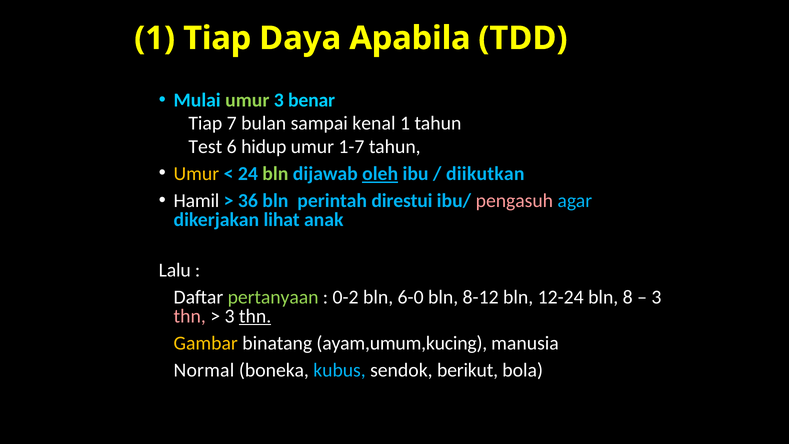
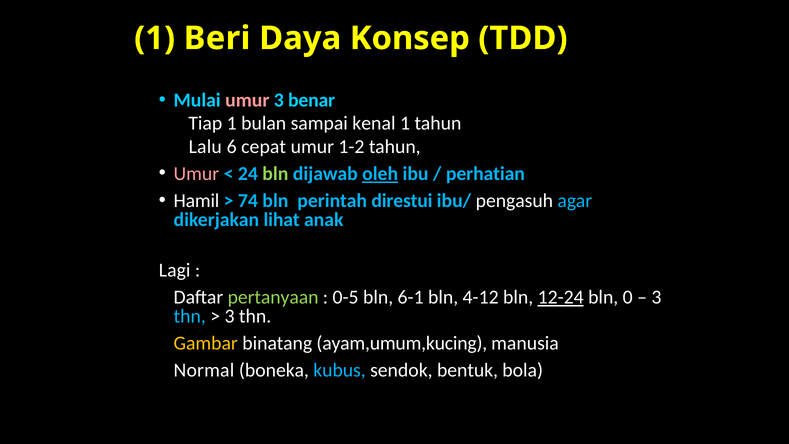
1 Tiap: Tiap -> Beri
Apabila: Apabila -> Konsep
umur at (247, 100) colour: light green -> pink
Tiap 7: 7 -> 1
Test: Test -> Lalu
hidup: hidup -> cepat
1-7: 1-7 -> 1-2
Umur at (196, 174) colour: yellow -> pink
diikutkan: diikutkan -> perhatian
36: 36 -> 74
pengasuh colour: pink -> white
Lalu: Lalu -> Lagi
0-2: 0-2 -> 0-5
6-0: 6-0 -> 6-1
8-12: 8-12 -> 4-12
12-24 underline: none -> present
8: 8 -> 0
thn at (190, 316) colour: pink -> light blue
thn at (255, 316) underline: present -> none
berikut: berikut -> bentuk
